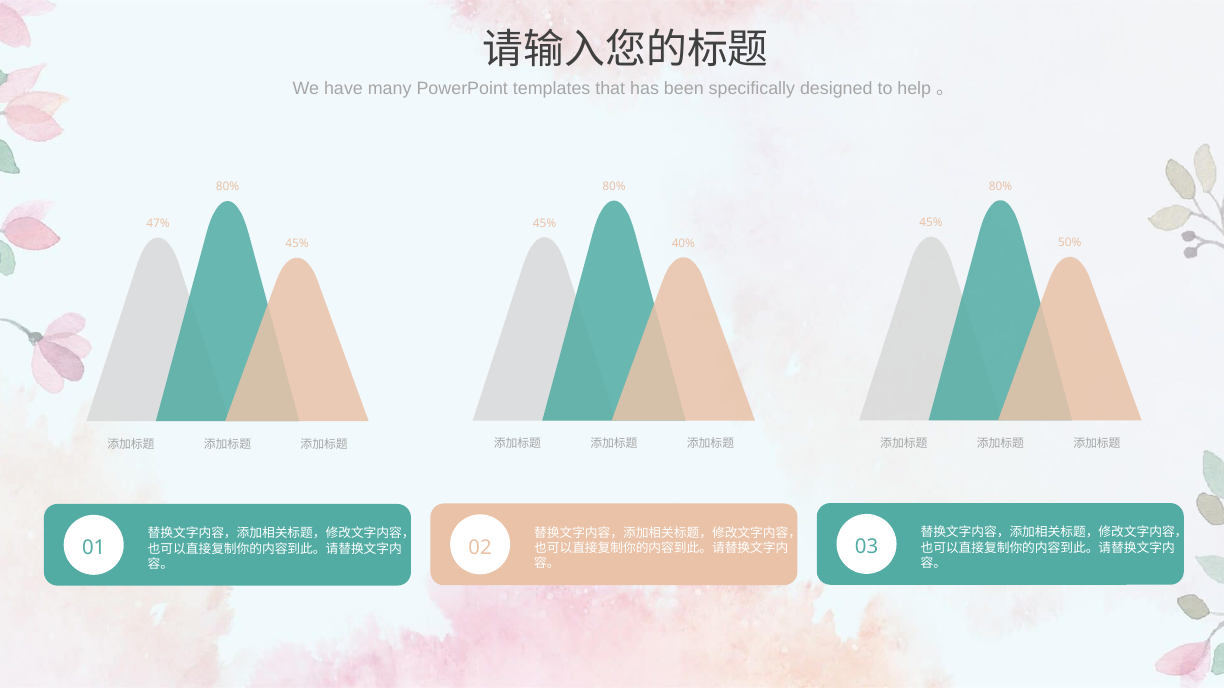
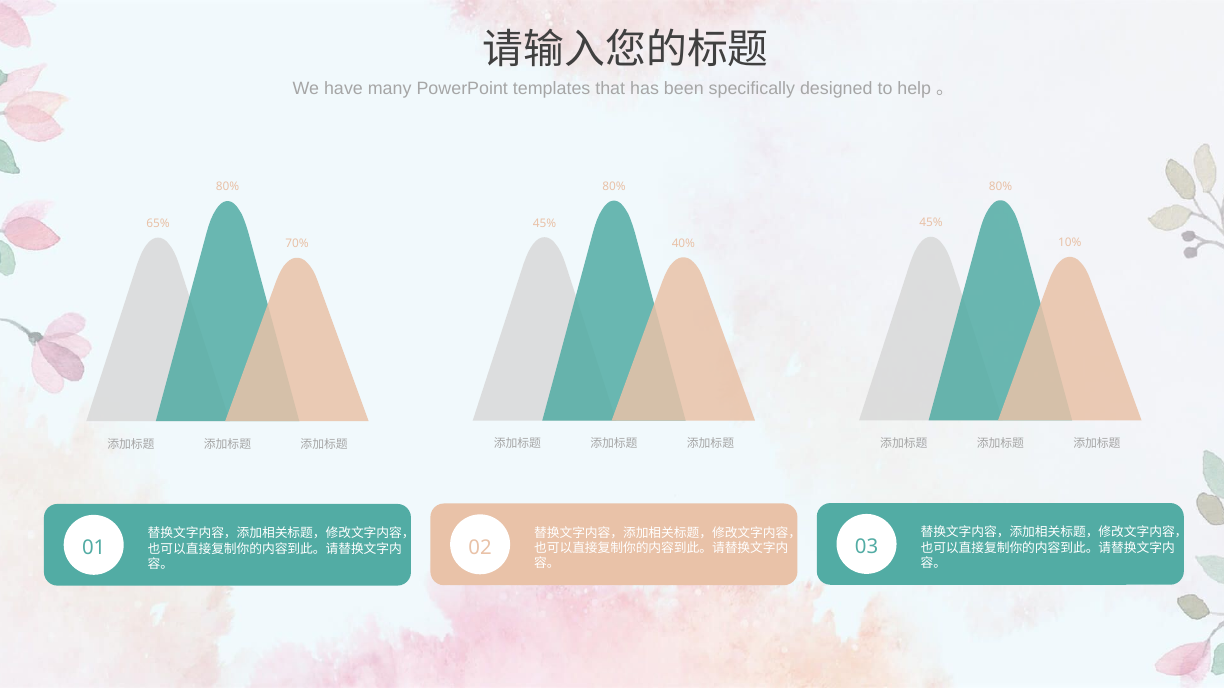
47%: 47% -> 65%
50%: 50% -> 10%
45% at (297, 244): 45% -> 70%
